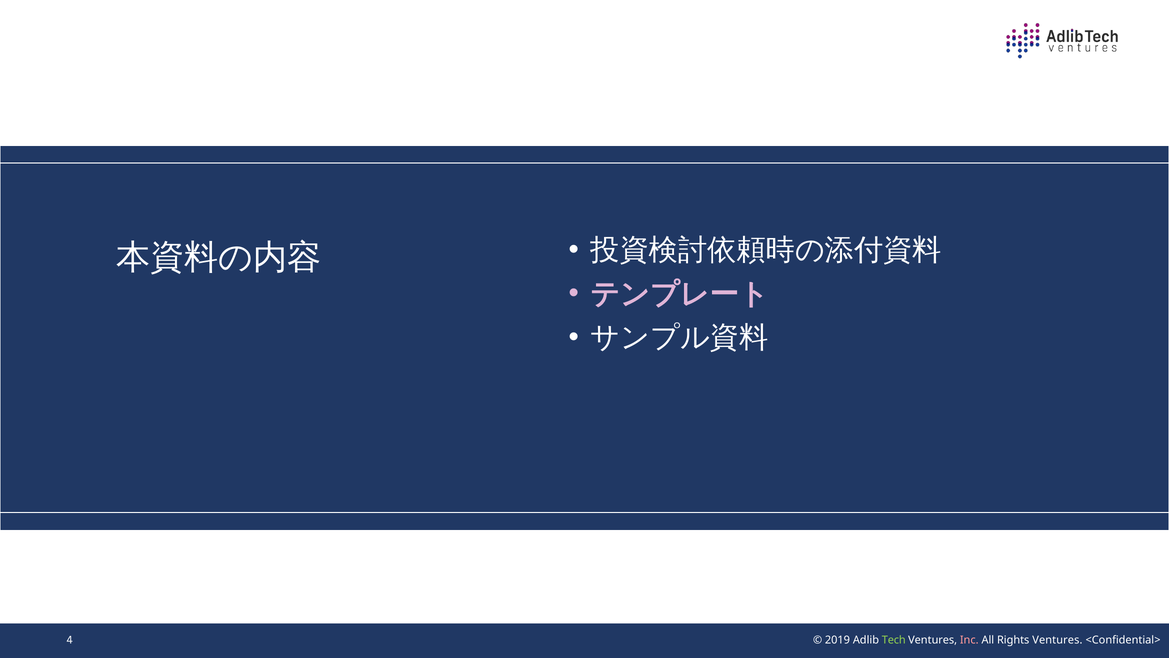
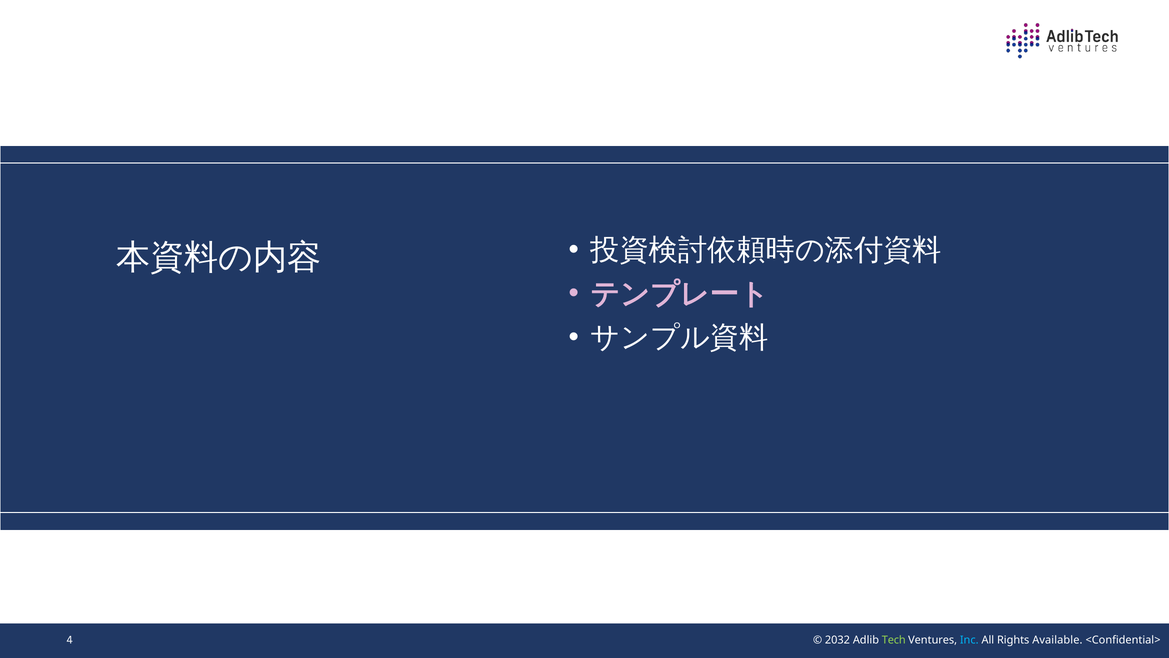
2019: 2019 -> 2032
Inc colour: pink -> light blue
Rights Ventures: Ventures -> Available
